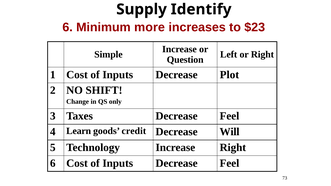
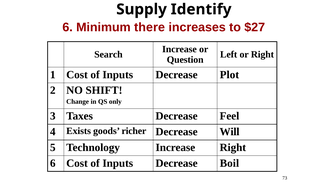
more: more -> there
$23: $23 -> $27
Simple: Simple -> Search
Learn: Learn -> Exists
credit: credit -> richer
Inputs Decrease Feel: Feel -> Boil
